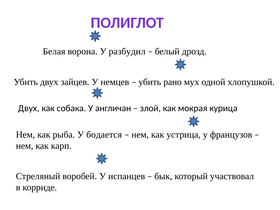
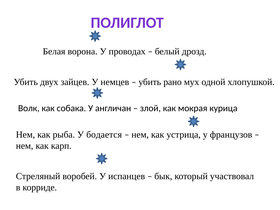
разбудил: разбудил -> проводах
Двух at (29, 108): Двух -> Волк
